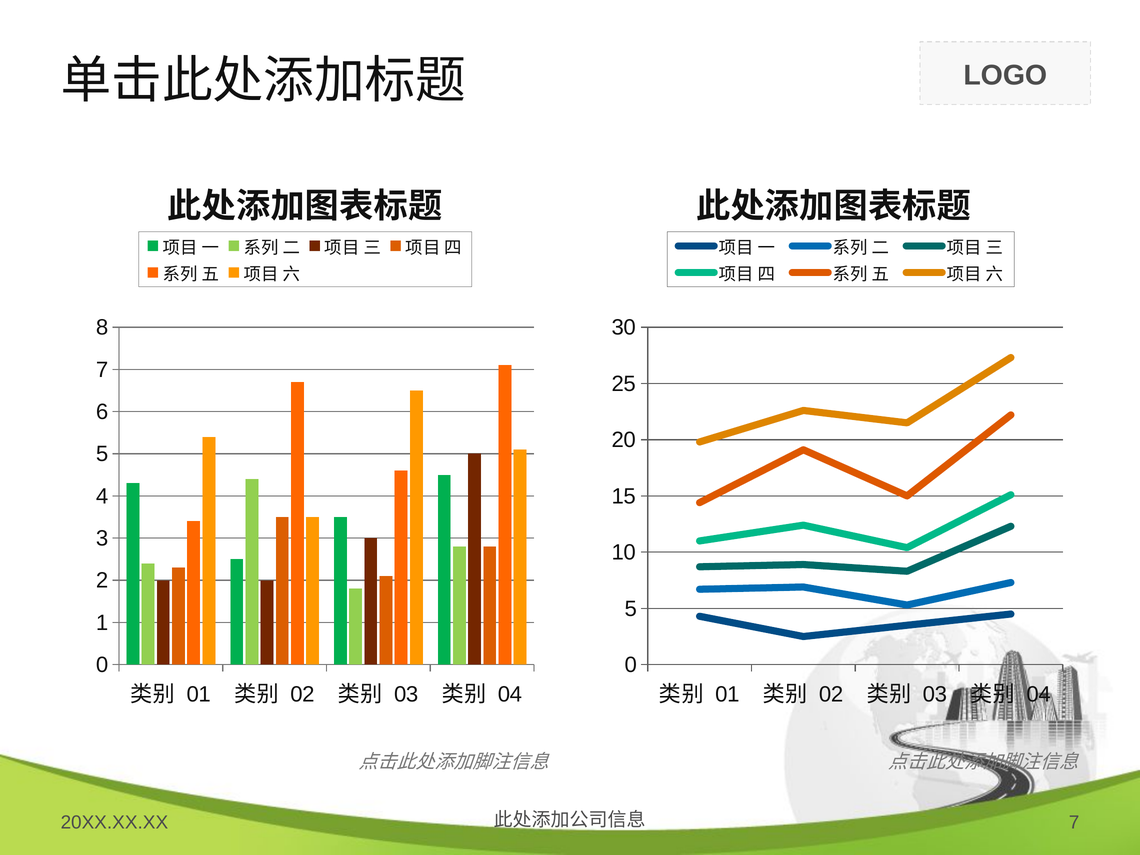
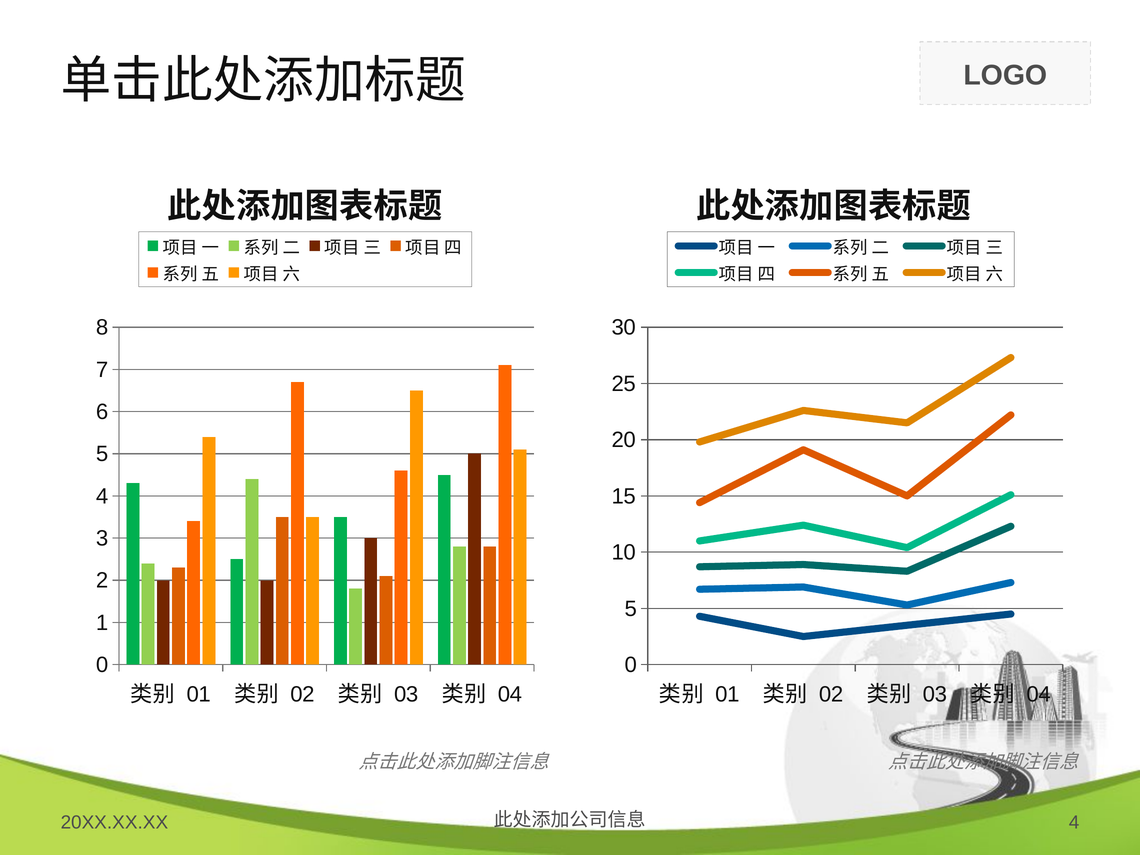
7 at (1074, 823): 7 -> 4
